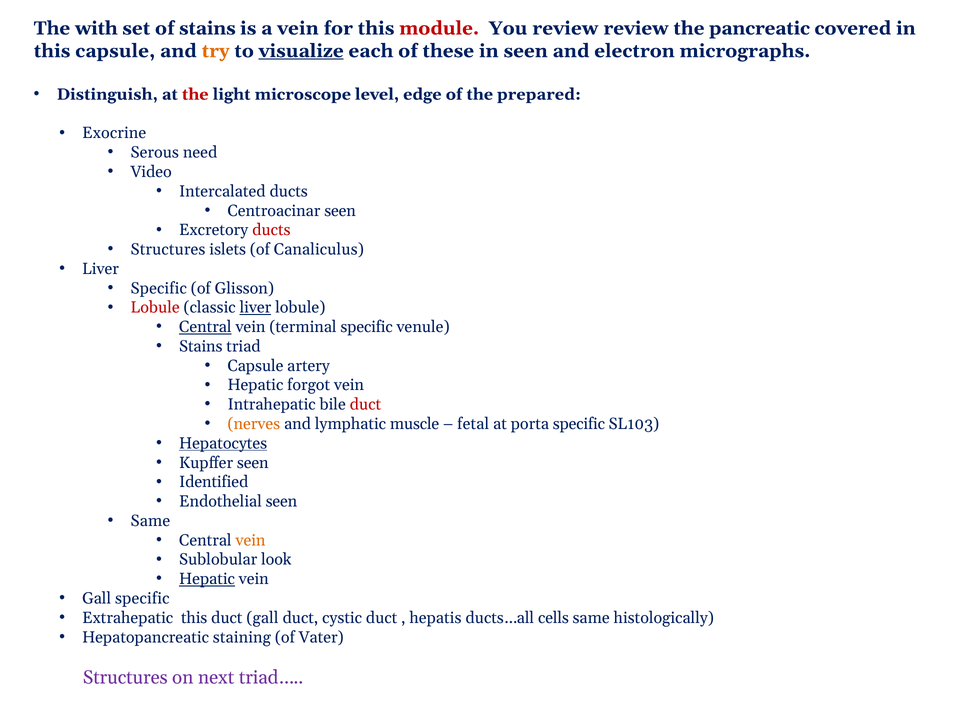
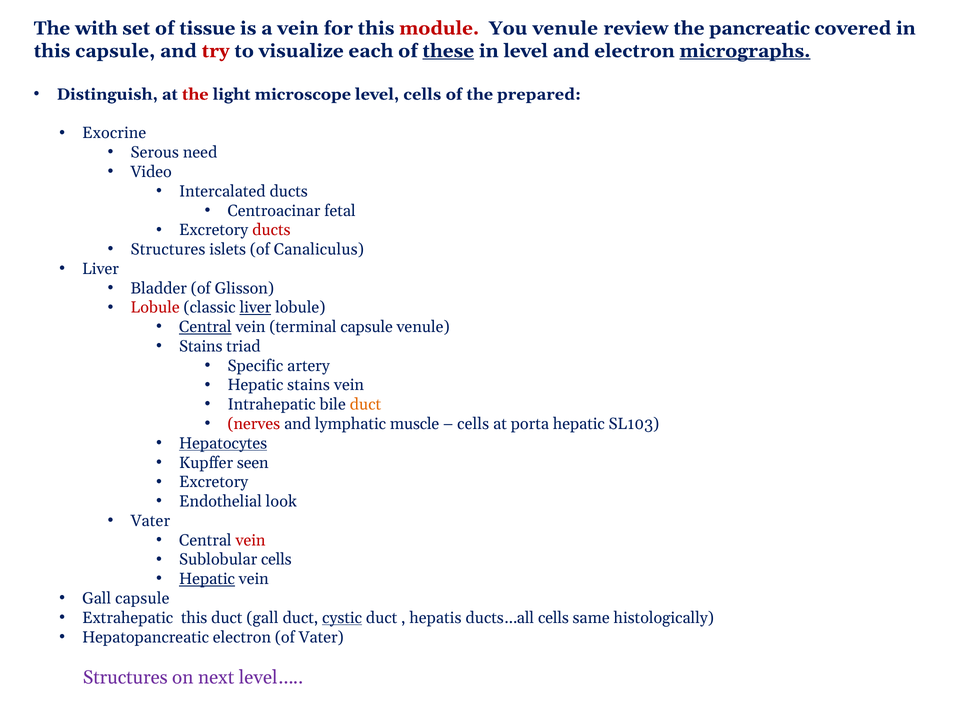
of stains: stains -> tissue
You review: review -> venule
try colour: orange -> red
visualize underline: present -> none
these underline: none -> present
in seen: seen -> level
micrographs underline: none -> present
level edge: edge -> cells
Centroacinar seen: seen -> fetal
Specific at (159, 288): Specific -> Bladder
terminal specific: specific -> capsule
Capsule at (255, 366): Capsule -> Specific
Hepatic forgot: forgot -> stains
duct at (365, 404) colour: red -> orange
nerves colour: orange -> red
fetal at (473, 424): fetal -> cells
porta specific: specific -> hepatic
Identified at (214, 482): Identified -> Excretory
Endothelial seen: seen -> look
Same at (150, 521): Same -> Vater
vein at (251, 540) colour: orange -> red
Sublobular look: look -> cells
Gall specific: specific -> capsule
cystic underline: none -> present
Hepatopancreatic staining: staining -> electron
triad…: triad… -> level…
